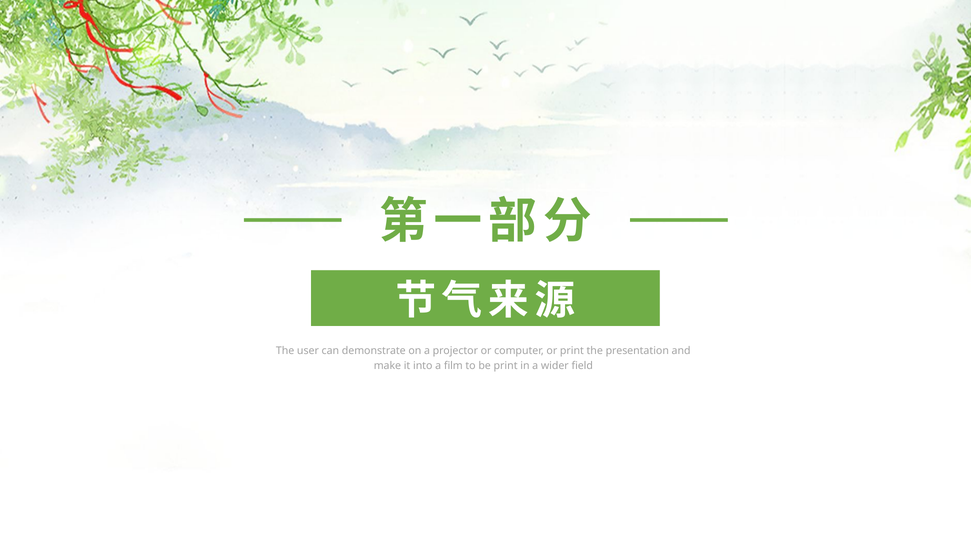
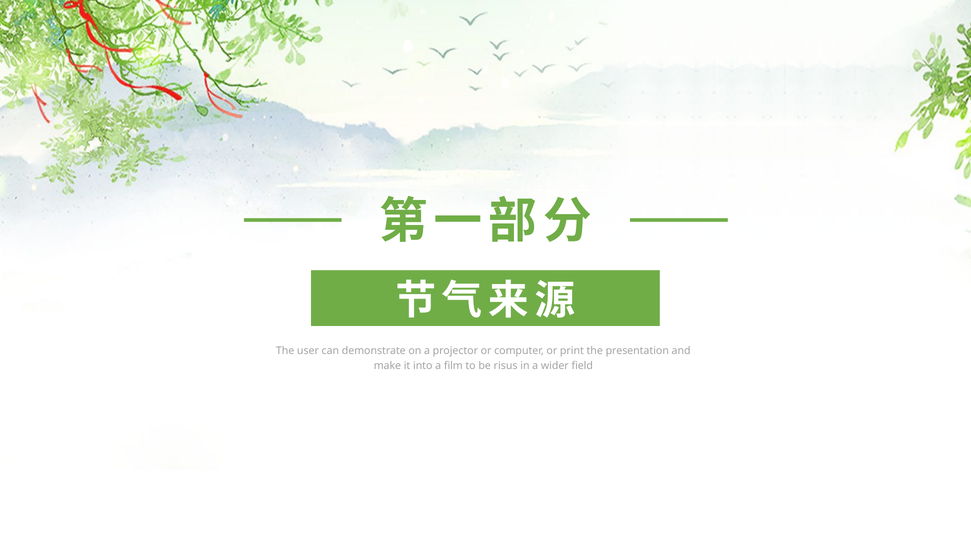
be print: print -> risus
